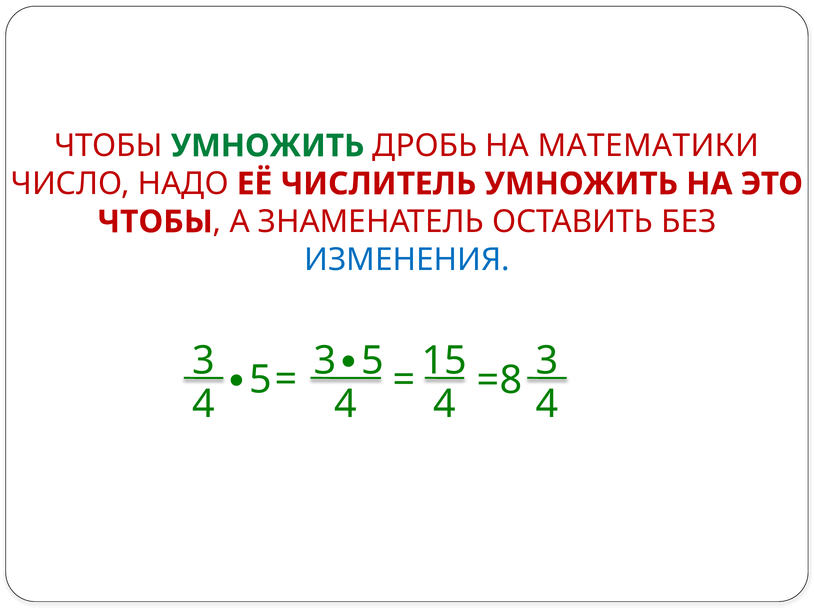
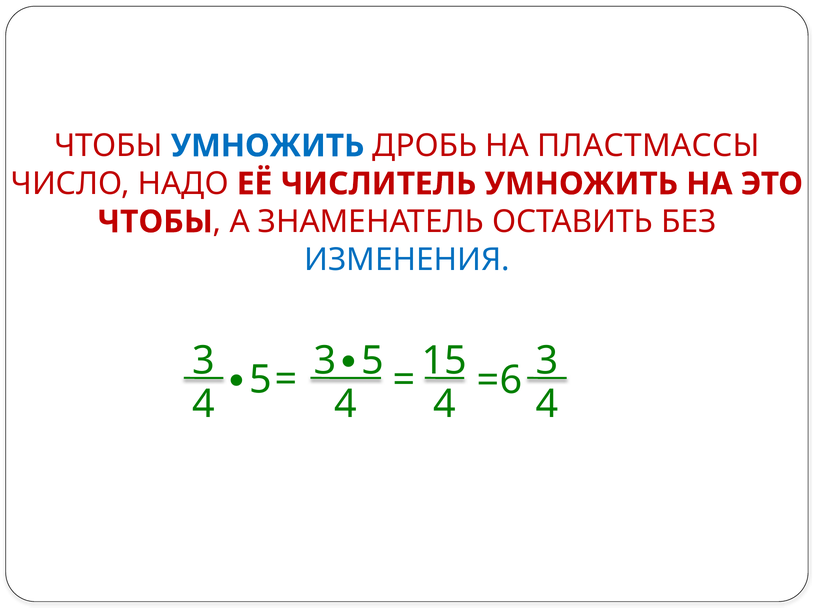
УМНОЖИТЬ at (268, 146) colour: green -> blue
МАТЕМАТИКИ: МАТЕМАТИКИ -> ПЛАСТМАССЫ
=8: =8 -> =6
